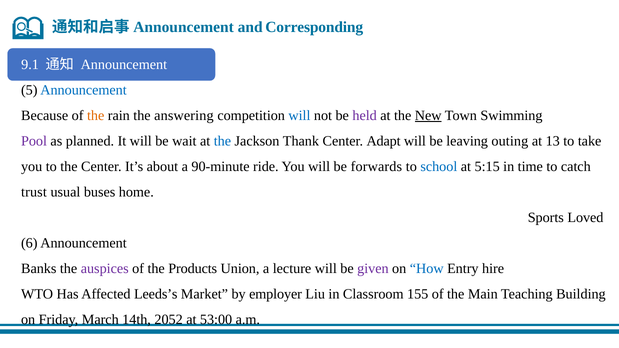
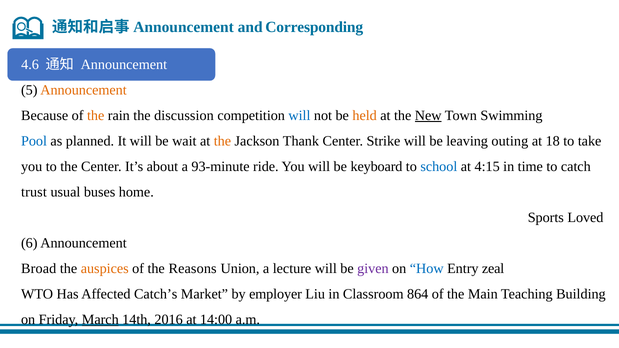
9.1: 9.1 -> 4.6
Announcement at (84, 90) colour: blue -> orange
answering: answering -> discussion
held colour: purple -> orange
Pool colour: purple -> blue
the at (222, 141) colour: blue -> orange
Adapt: Adapt -> Strike
13: 13 -> 18
90-minute: 90-minute -> 93-minute
forwards: forwards -> keyboard
5:15: 5:15 -> 4:15
Banks: Banks -> Broad
auspices colour: purple -> orange
Products: Products -> Reasons
hire: hire -> zeal
Leeds’s: Leeds’s -> Catch’s
155: 155 -> 864
March underline: none -> present
2052: 2052 -> 2016
53:00: 53:00 -> 14:00
